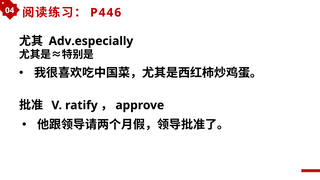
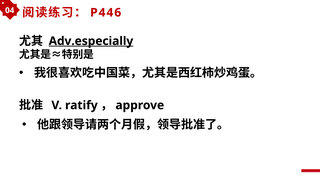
Adv.especially underline: none -> present
